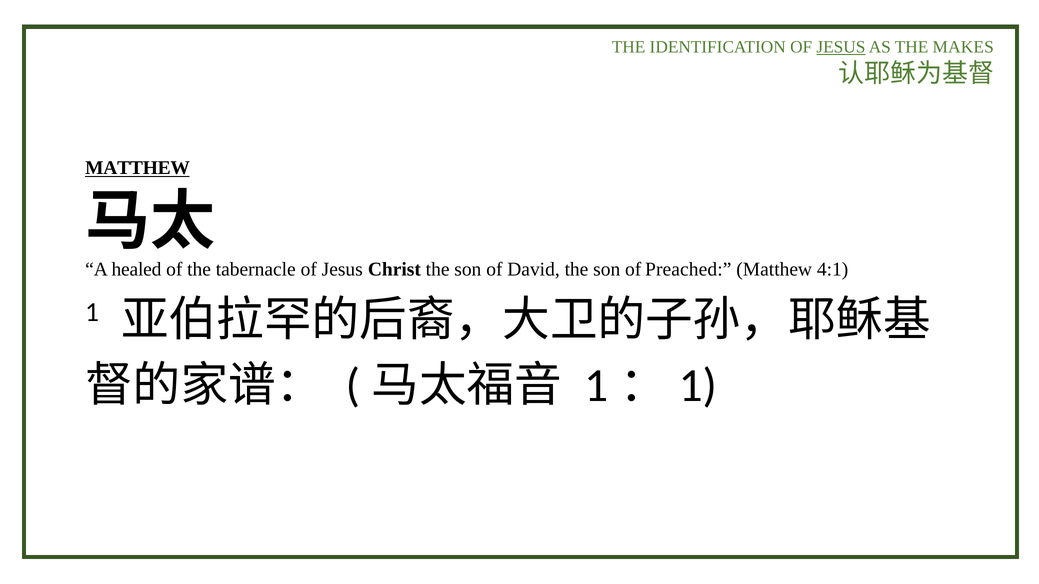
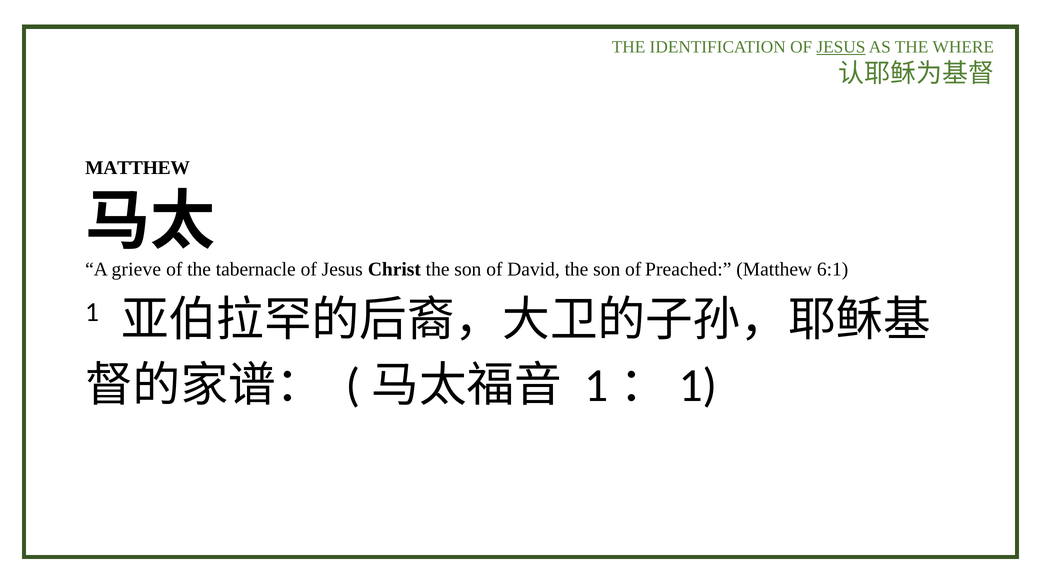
MAKES: MAKES -> WHERE
MATTHEW at (138, 168) underline: present -> none
healed: healed -> grieve
4:1: 4:1 -> 6:1
